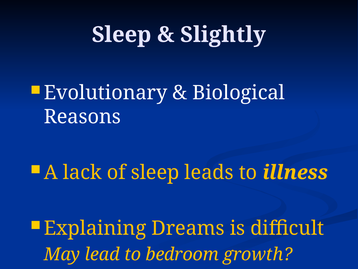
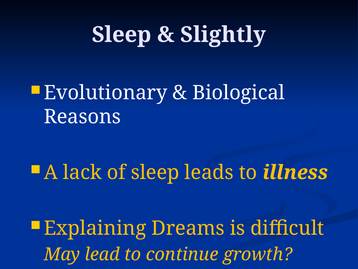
bedroom: bedroom -> continue
